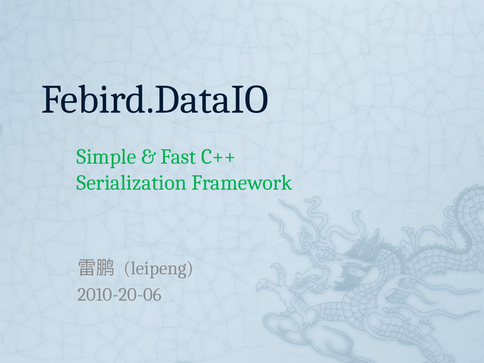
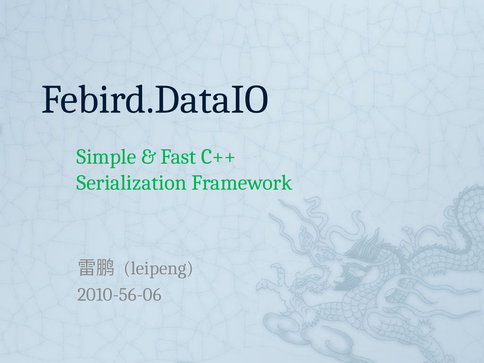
2010-20-06: 2010-20-06 -> 2010-56-06
